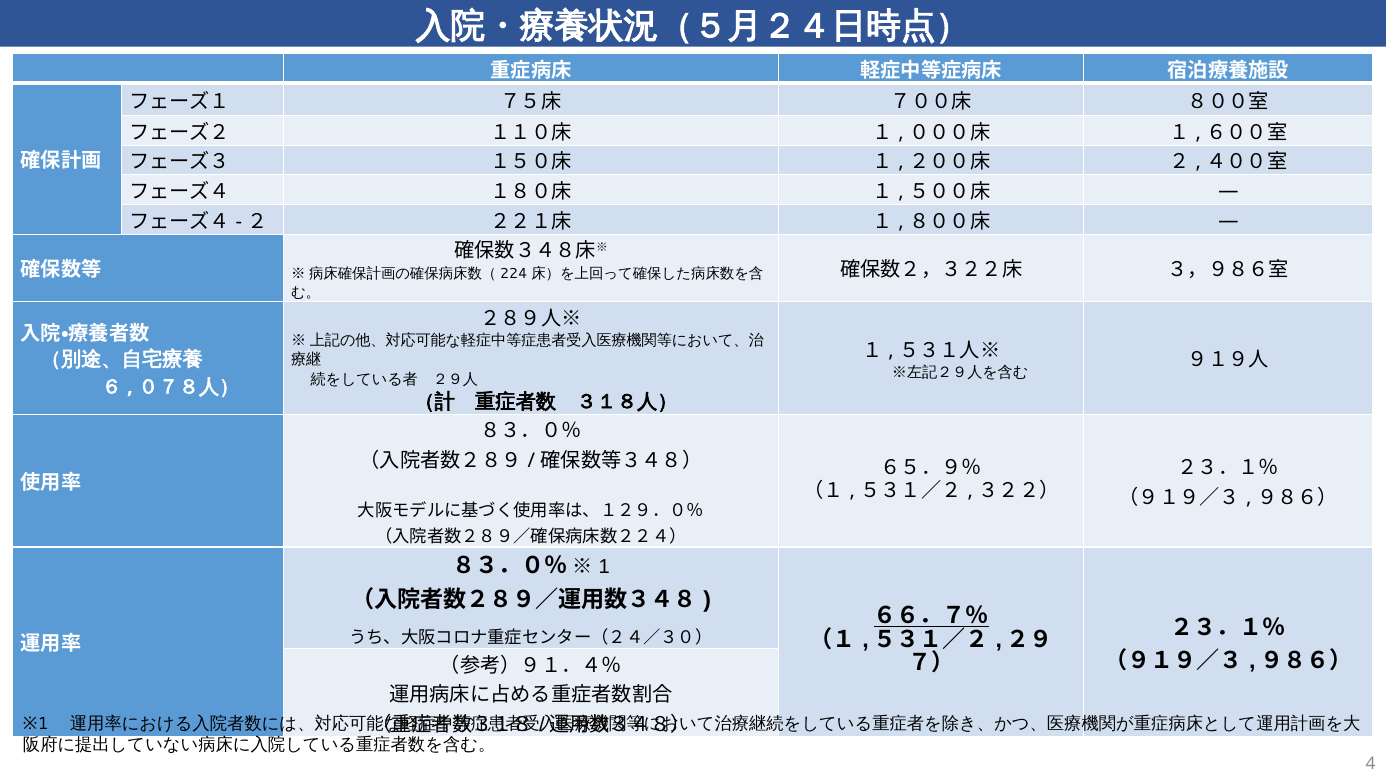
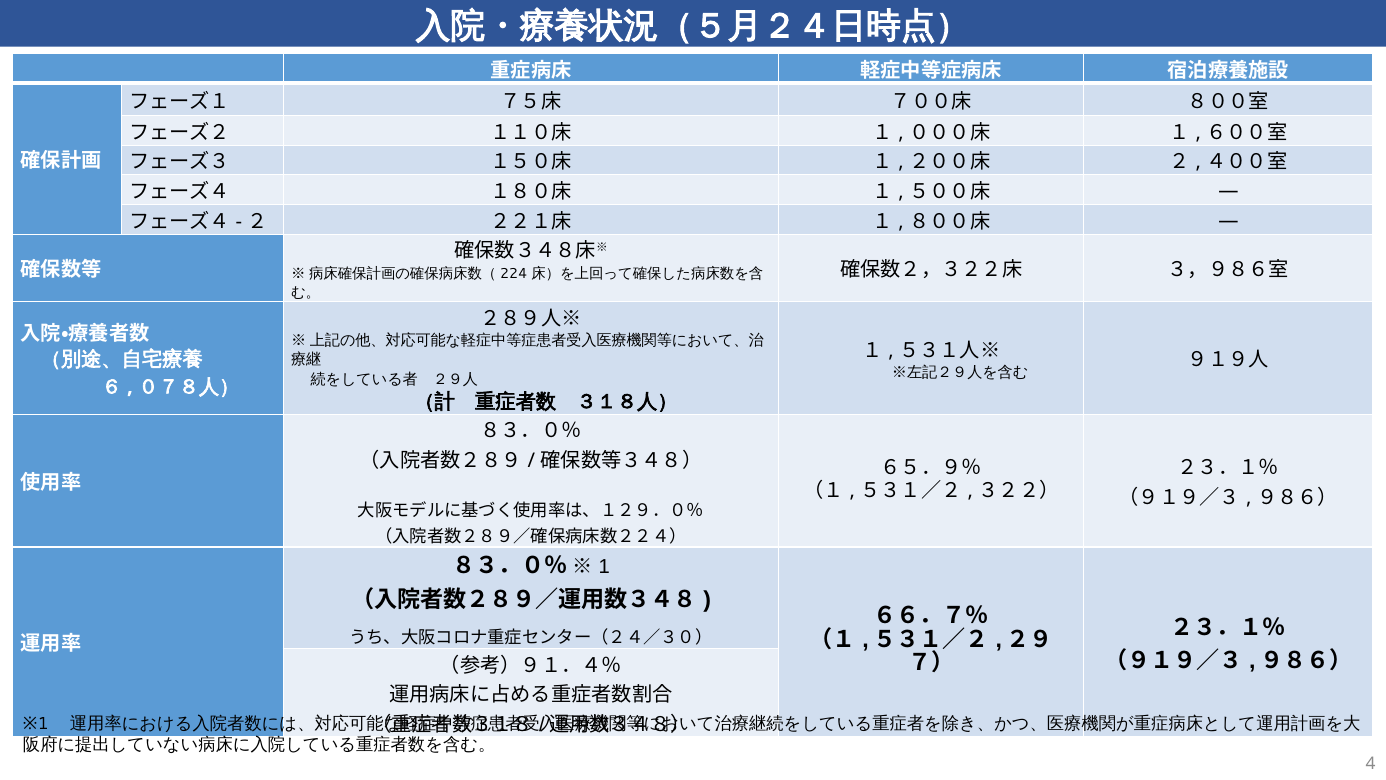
６６．７％ underline: present -> none
